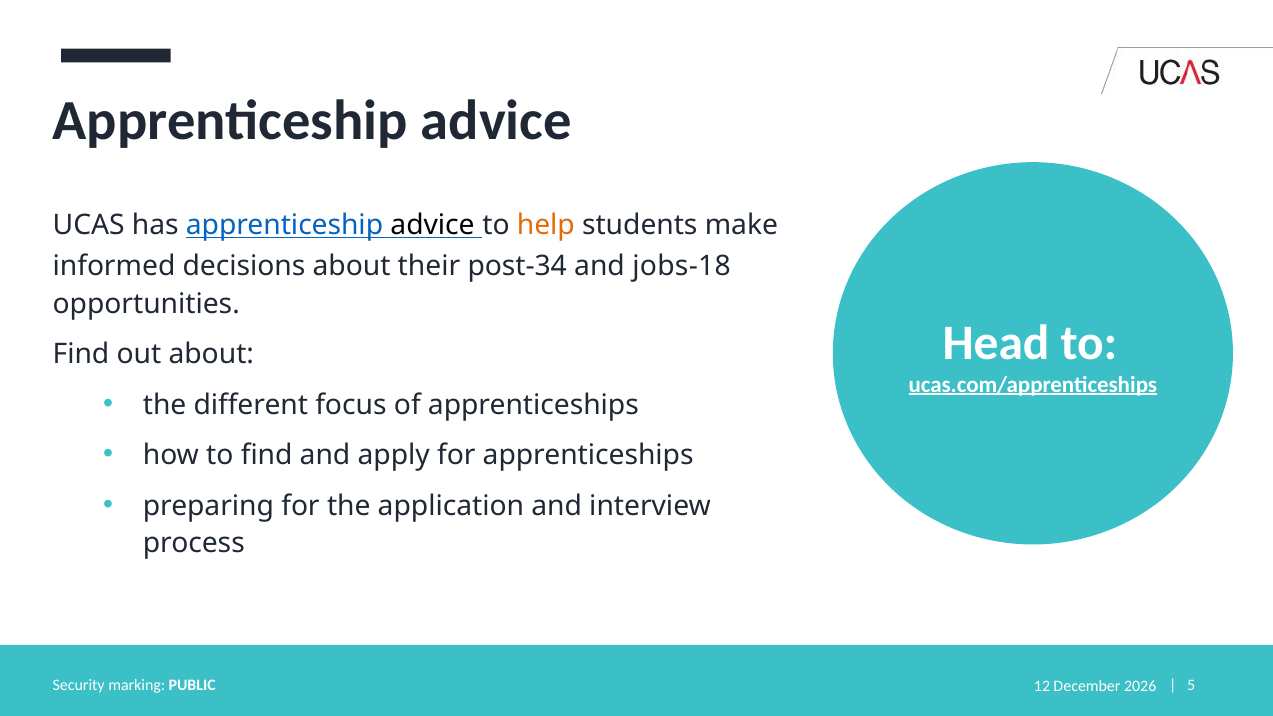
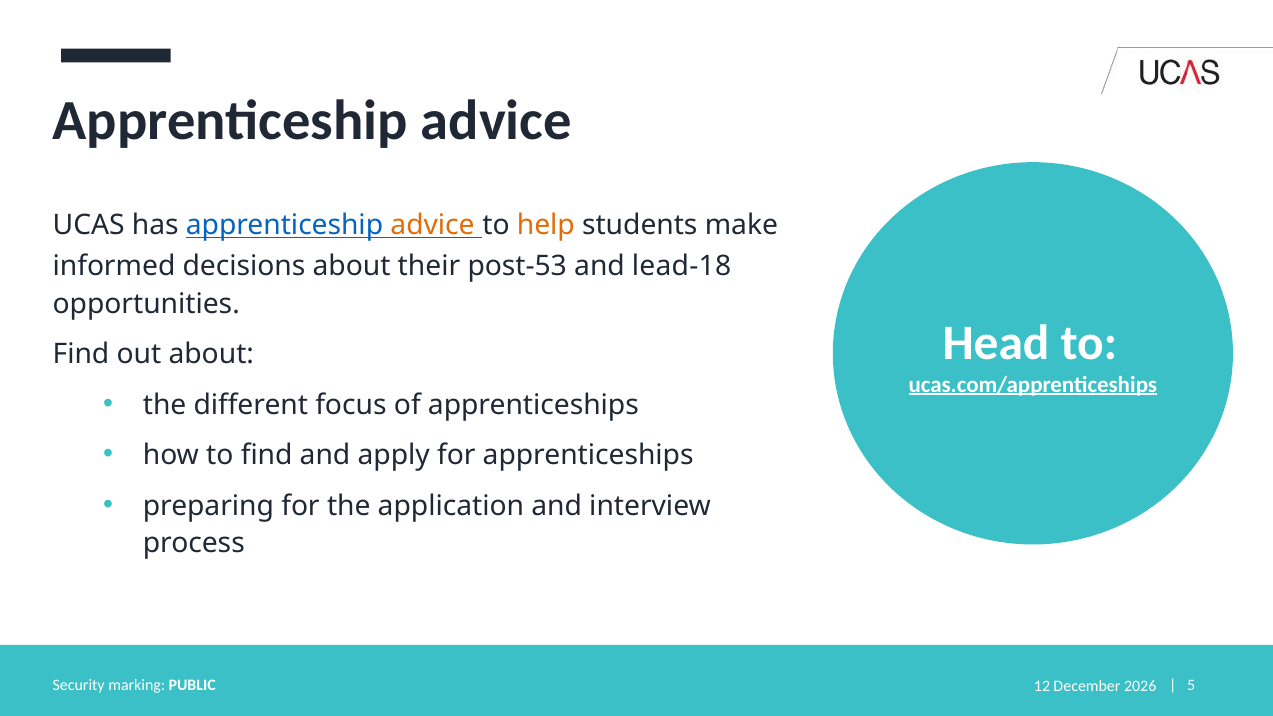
advice at (433, 225) colour: black -> orange
post-34: post-34 -> post-53
jobs-18: jobs-18 -> lead-18
